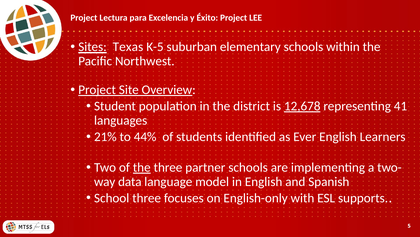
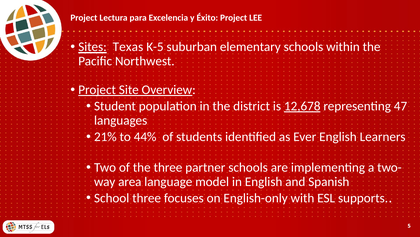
41: 41 -> 47
the at (142, 167) underline: present -> none
data: data -> area
